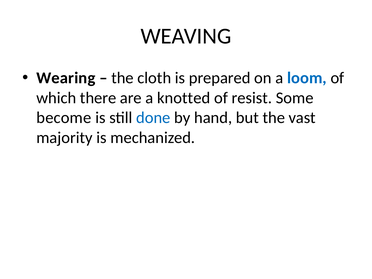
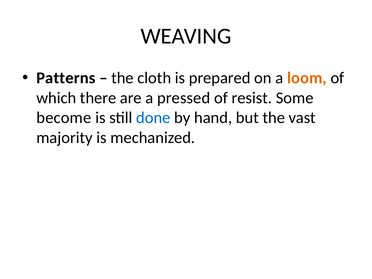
Wearing: Wearing -> Patterns
loom colour: blue -> orange
knotted: knotted -> pressed
